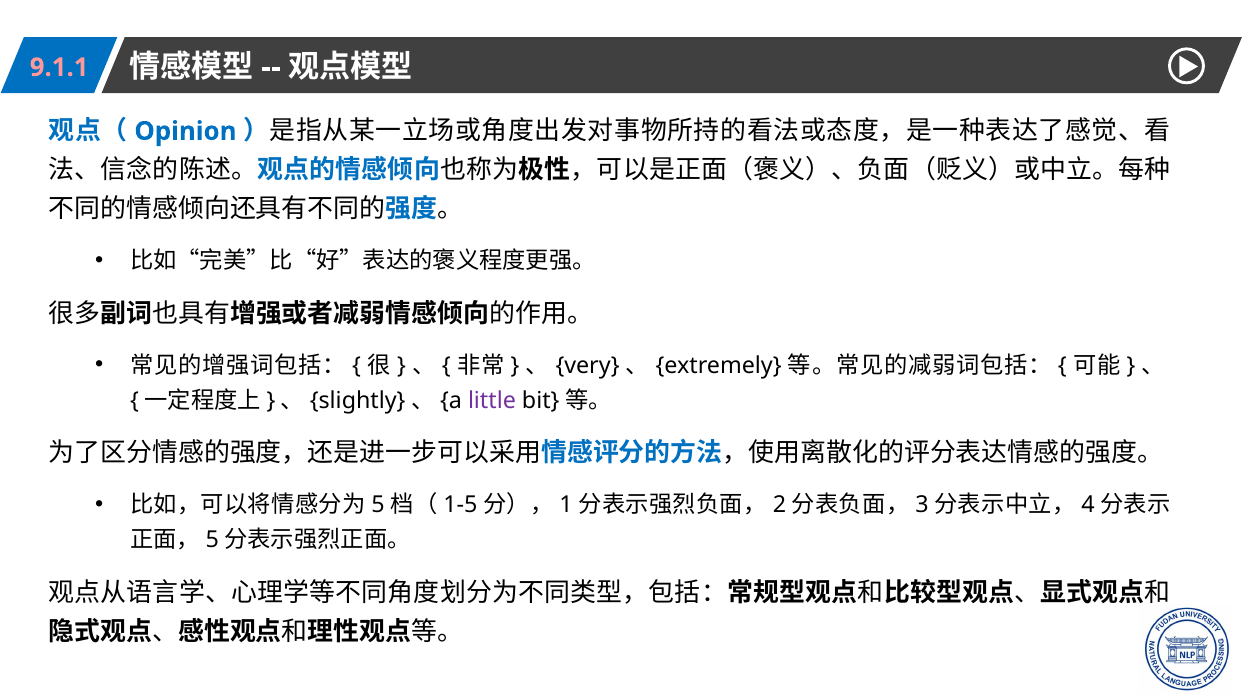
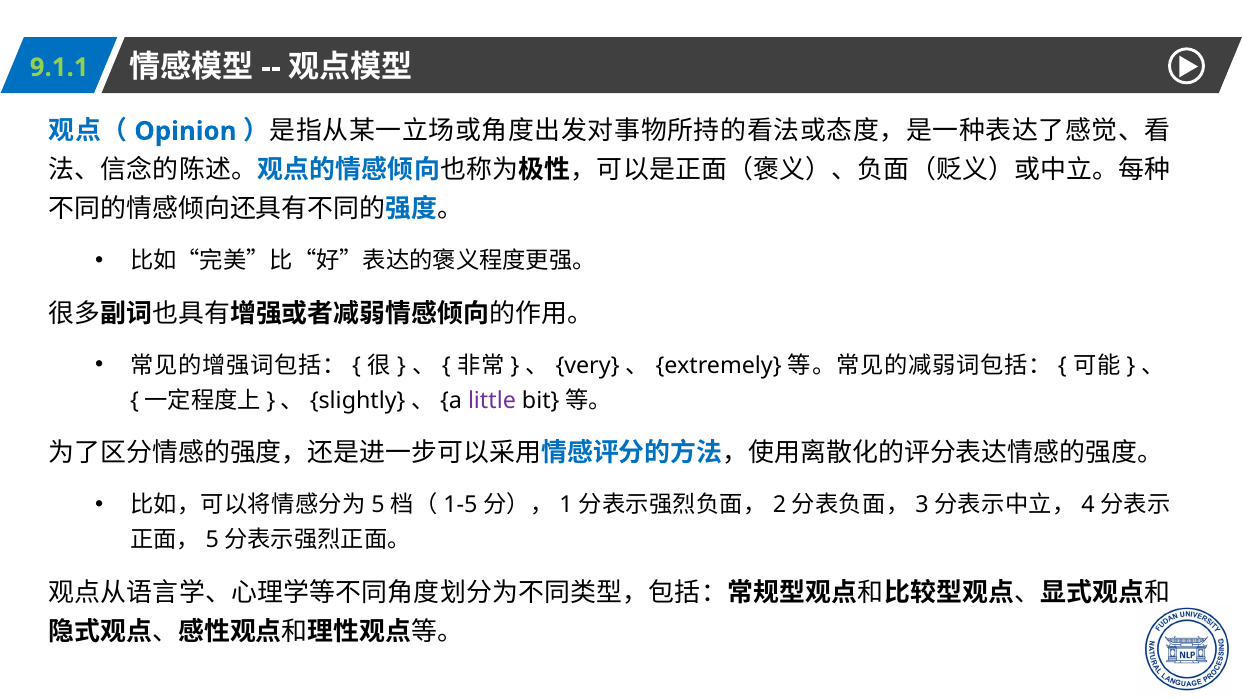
9.1.1 colour: pink -> light green
